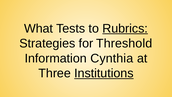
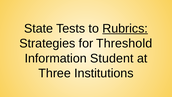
What: What -> State
Cynthia: Cynthia -> Student
Institutions underline: present -> none
